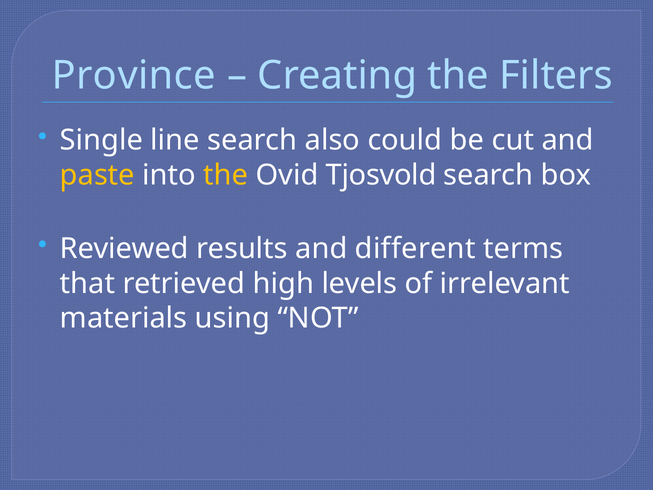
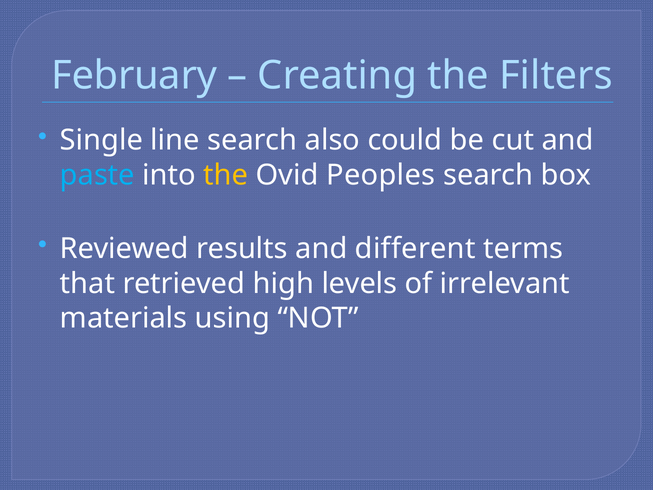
Province: Province -> February
paste colour: yellow -> light blue
Tjosvold: Tjosvold -> Peoples
